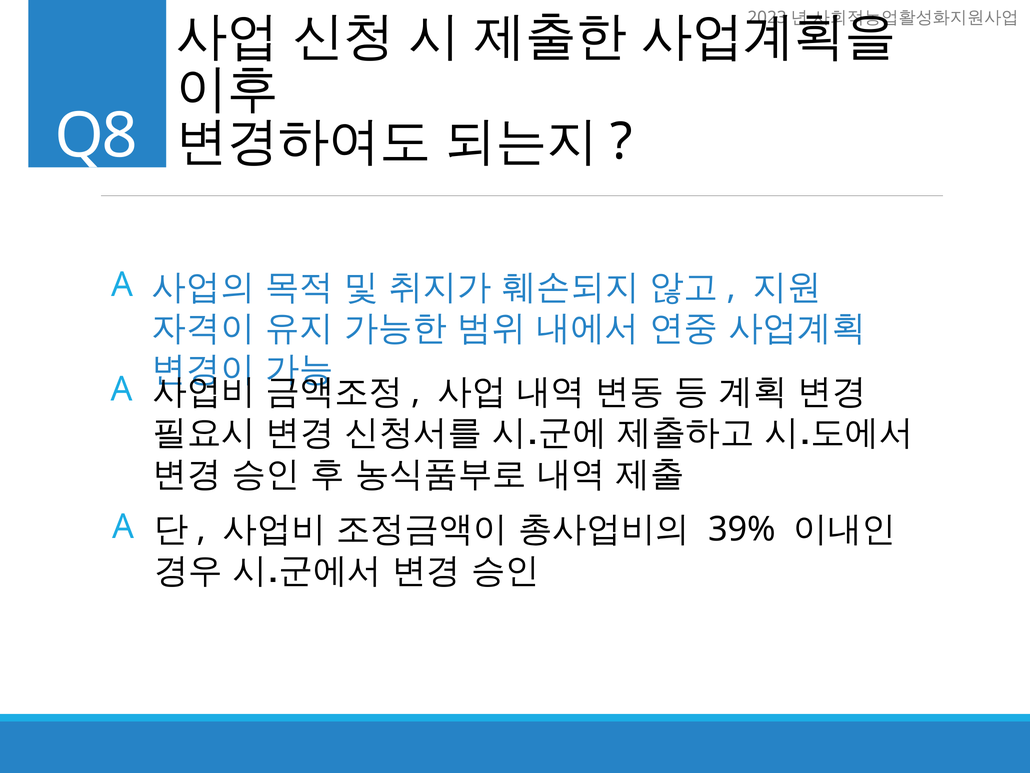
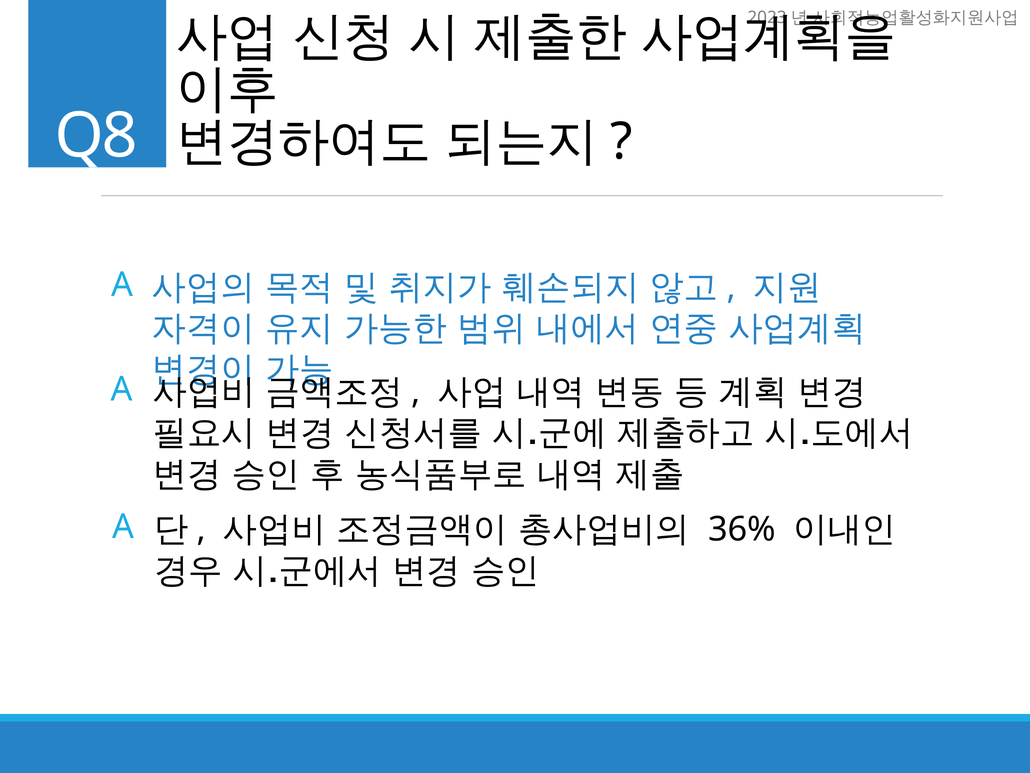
39%: 39% -> 36%
